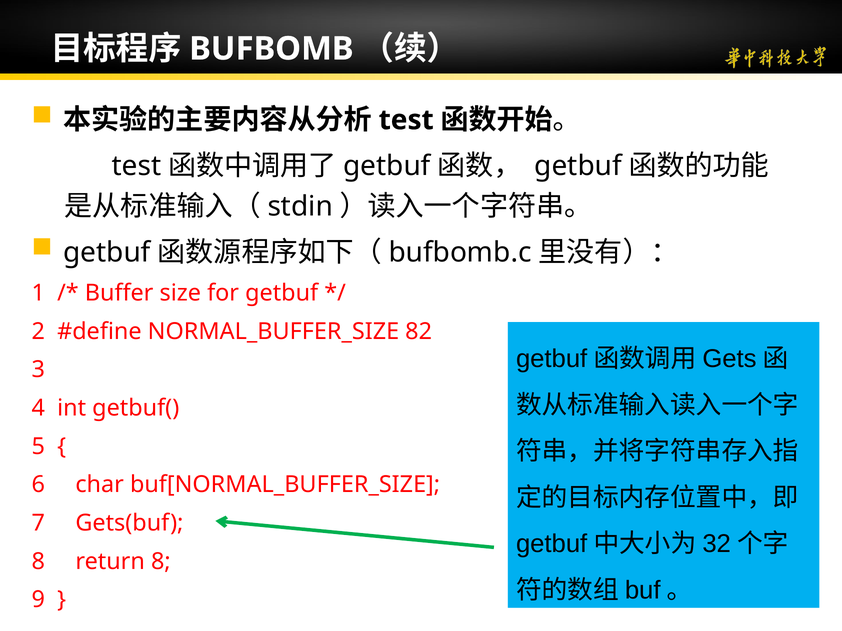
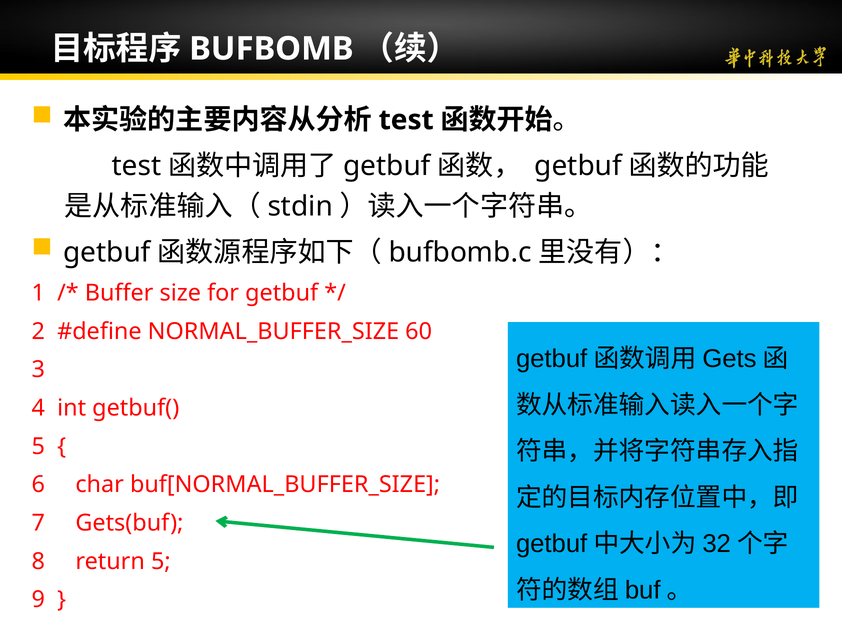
82: 82 -> 60
return 8: 8 -> 5
